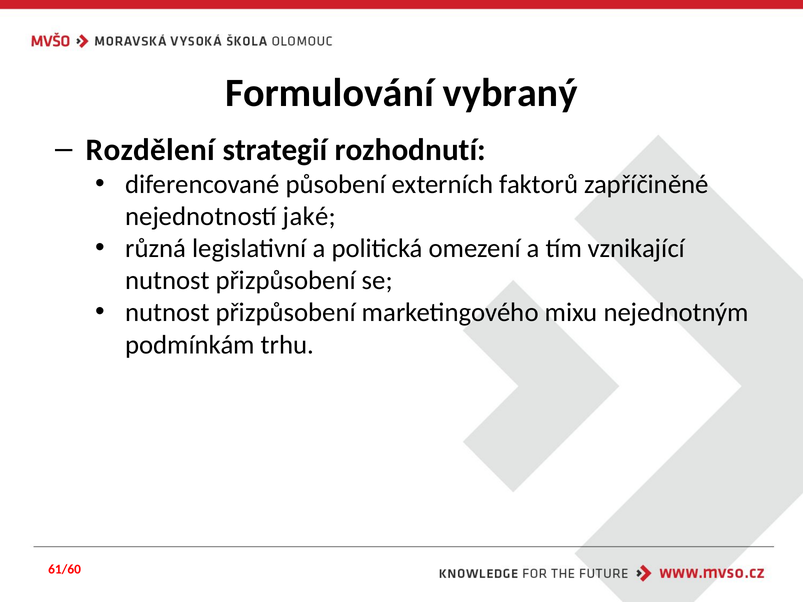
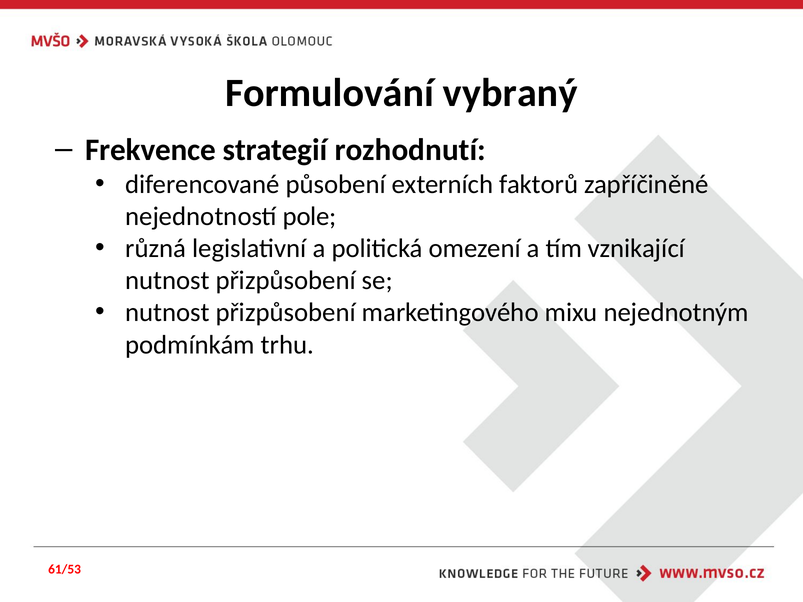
Rozdělení: Rozdělení -> Frekvence
jaké: jaké -> pole
61/60: 61/60 -> 61/53
